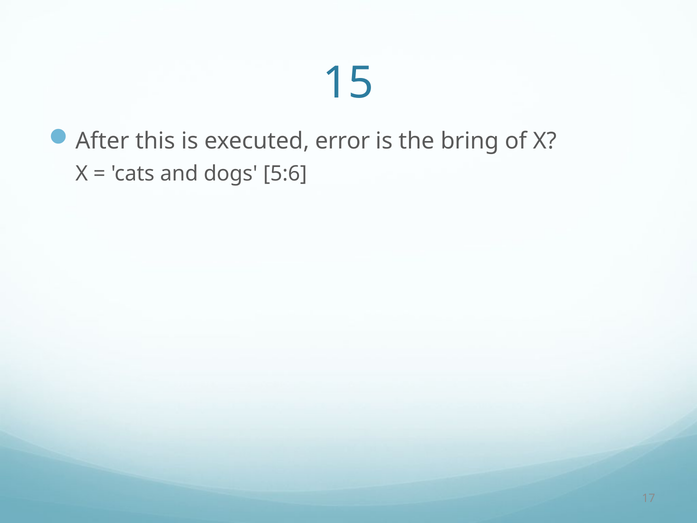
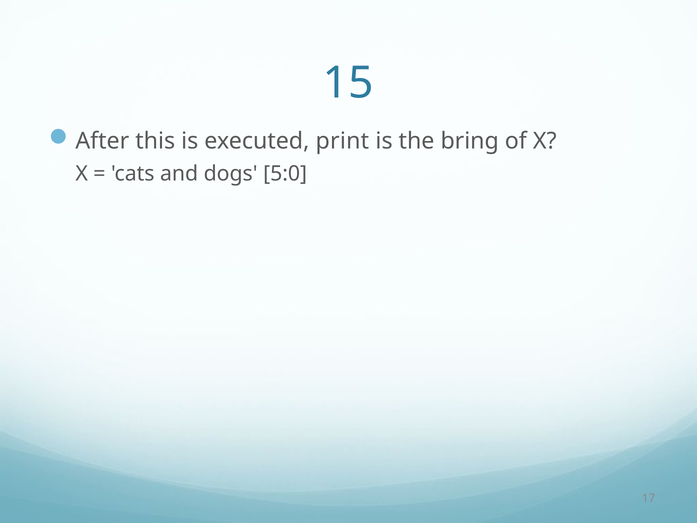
error: error -> print
5:6: 5:6 -> 5:0
